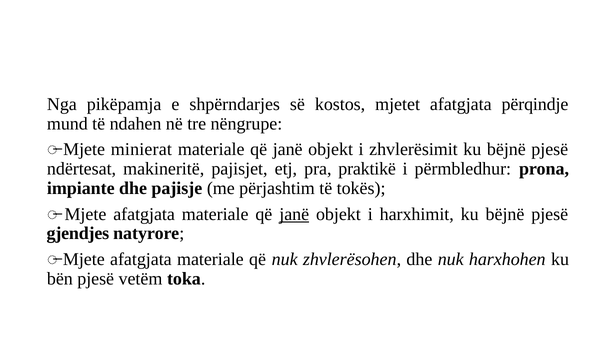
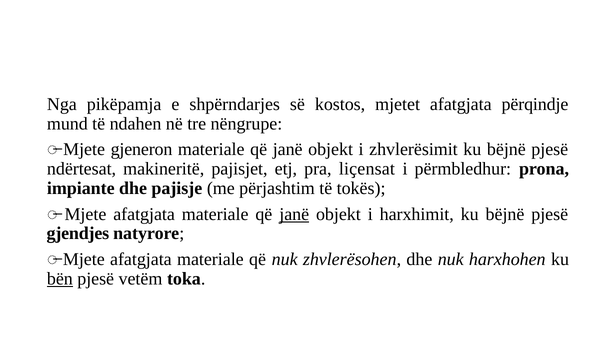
minierat: minierat -> gjeneron
praktikë: praktikë -> liҫensat
bën underline: none -> present
